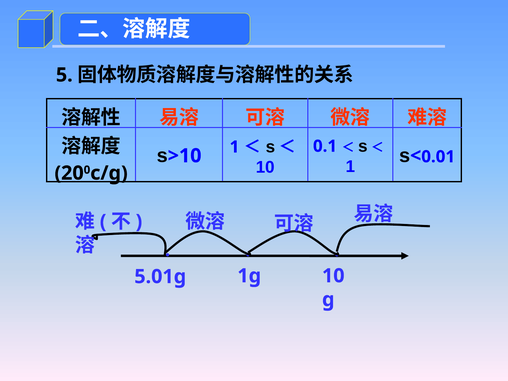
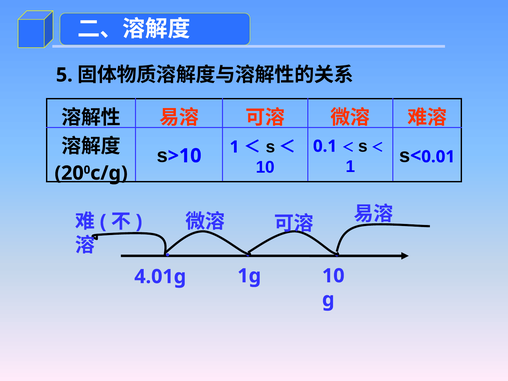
5.01g: 5.01g -> 4.01g
